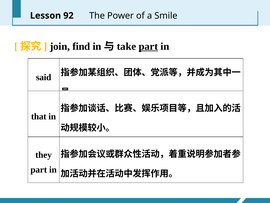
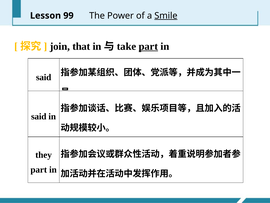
92: 92 -> 99
Smile underline: none -> present
find: find -> that
that at (39, 116): that -> said
